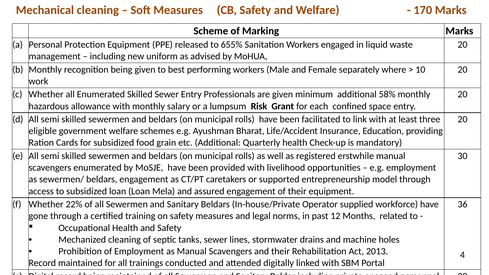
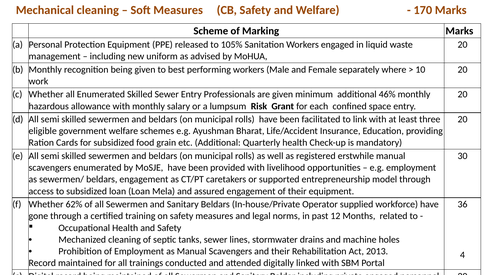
655%: 655% -> 105%
58%: 58% -> 46%
22%: 22% -> 62%
